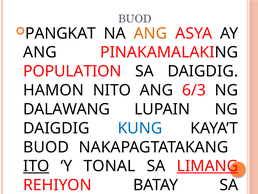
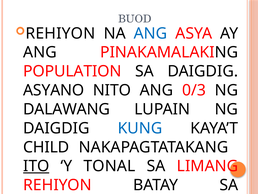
PANGKAT at (61, 33): PANGKAT -> REHIYON
ANG at (150, 33) colour: orange -> blue
HAMON: HAMON -> ASYANO
6/3: 6/3 -> 0/3
BUOD at (46, 147): BUOD -> CHILD
LIMANG underline: present -> none
